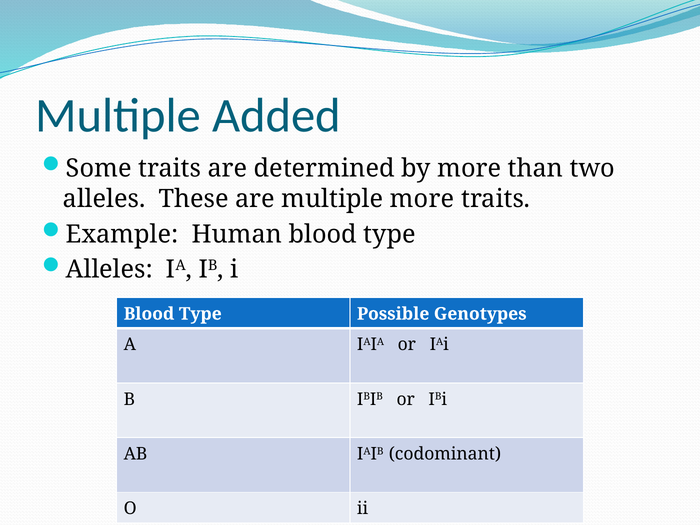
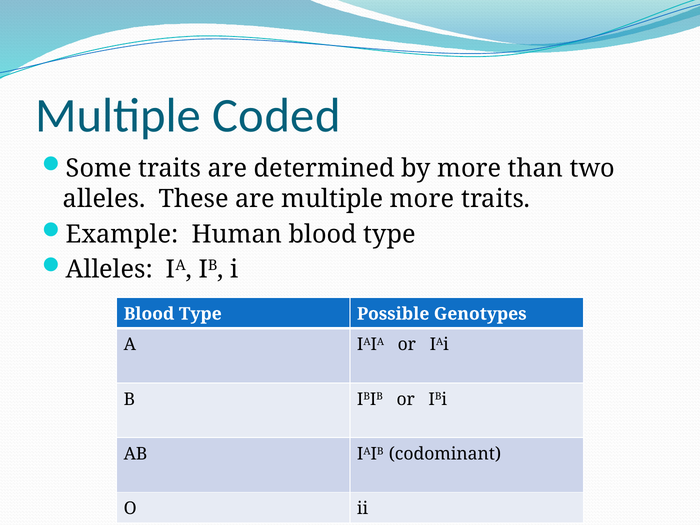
Added: Added -> Coded
